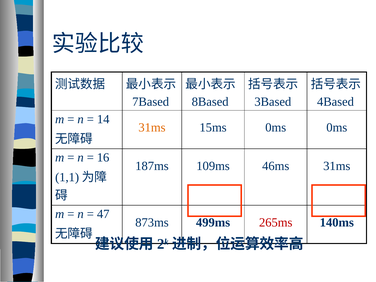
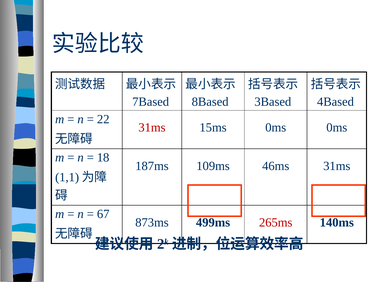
14: 14 -> 22
31ms at (152, 128) colour: orange -> red
16: 16 -> 18
47: 47 -> 67
